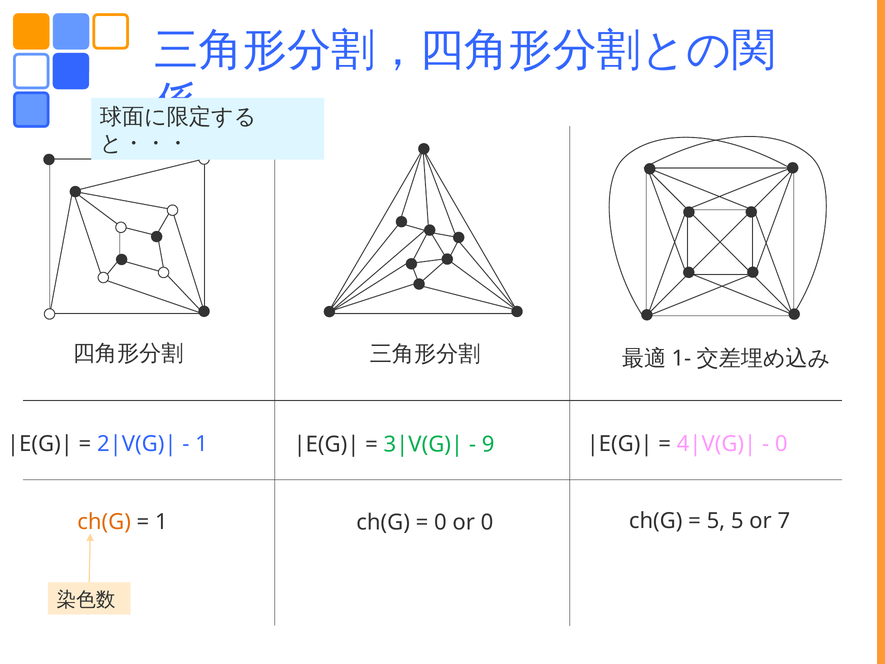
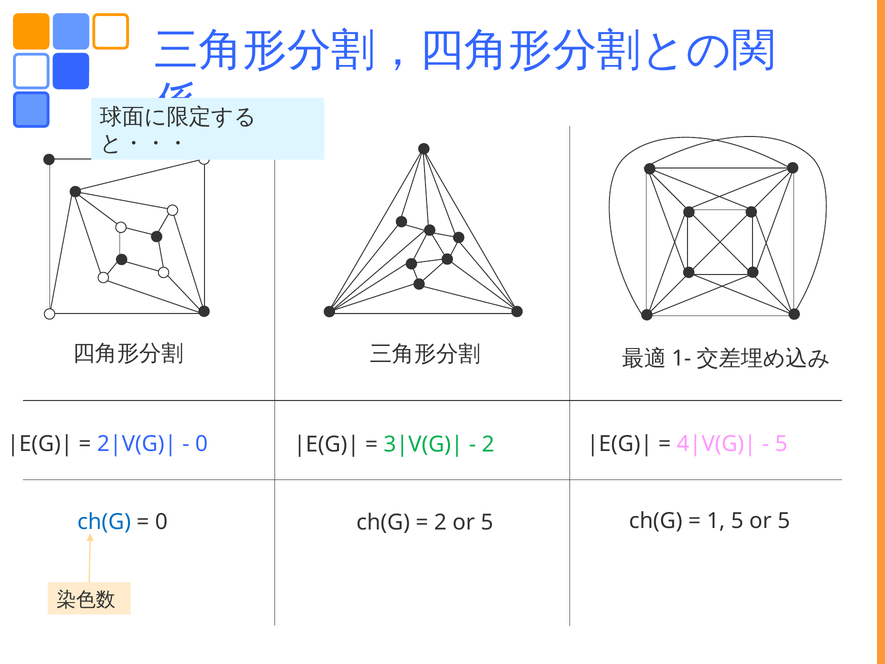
1 at (202, 444): 1 -> 0
9 at (488, 444): 9 -> 2
0 at (781, 444): 0 -> 5
ch(G at (104, 522) colour: orange -> blue
1 at (161, 522): 1 -> 0
0 at (440, 522): 0 -> 2
0 at (487, 522): 0 -> 5
5 at (716, 521): 5 -> 1
5 or 7: 7 -> 5
